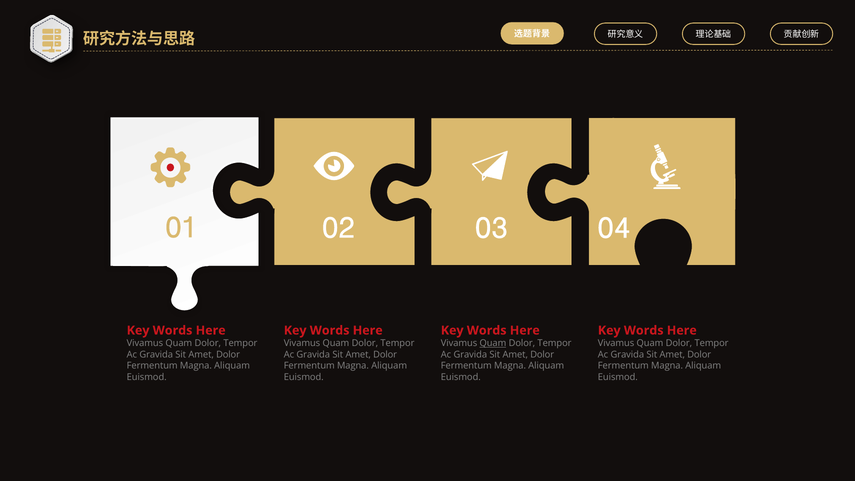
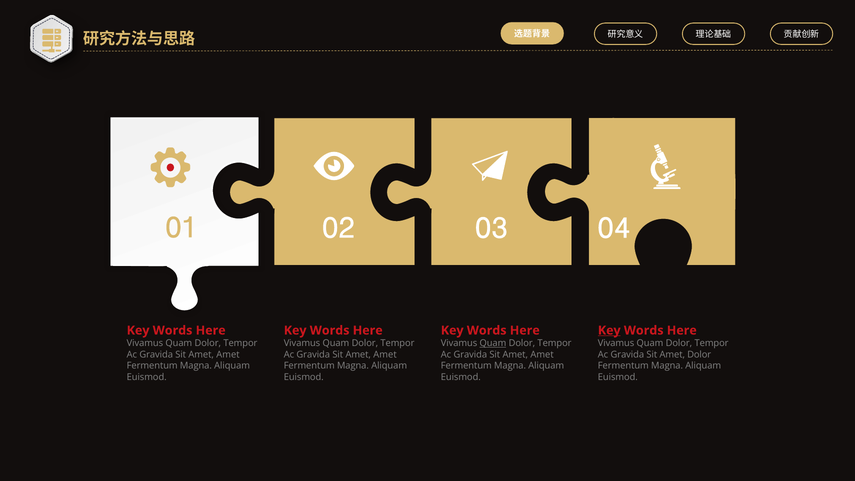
Key at (609, 330) underline: none -> present
Dolor at (228, 354): Dolor -> Amet
Dolor at (385, 354): Dolor -> Amet
Dolor at (542, 354): Dolor -> Amet
